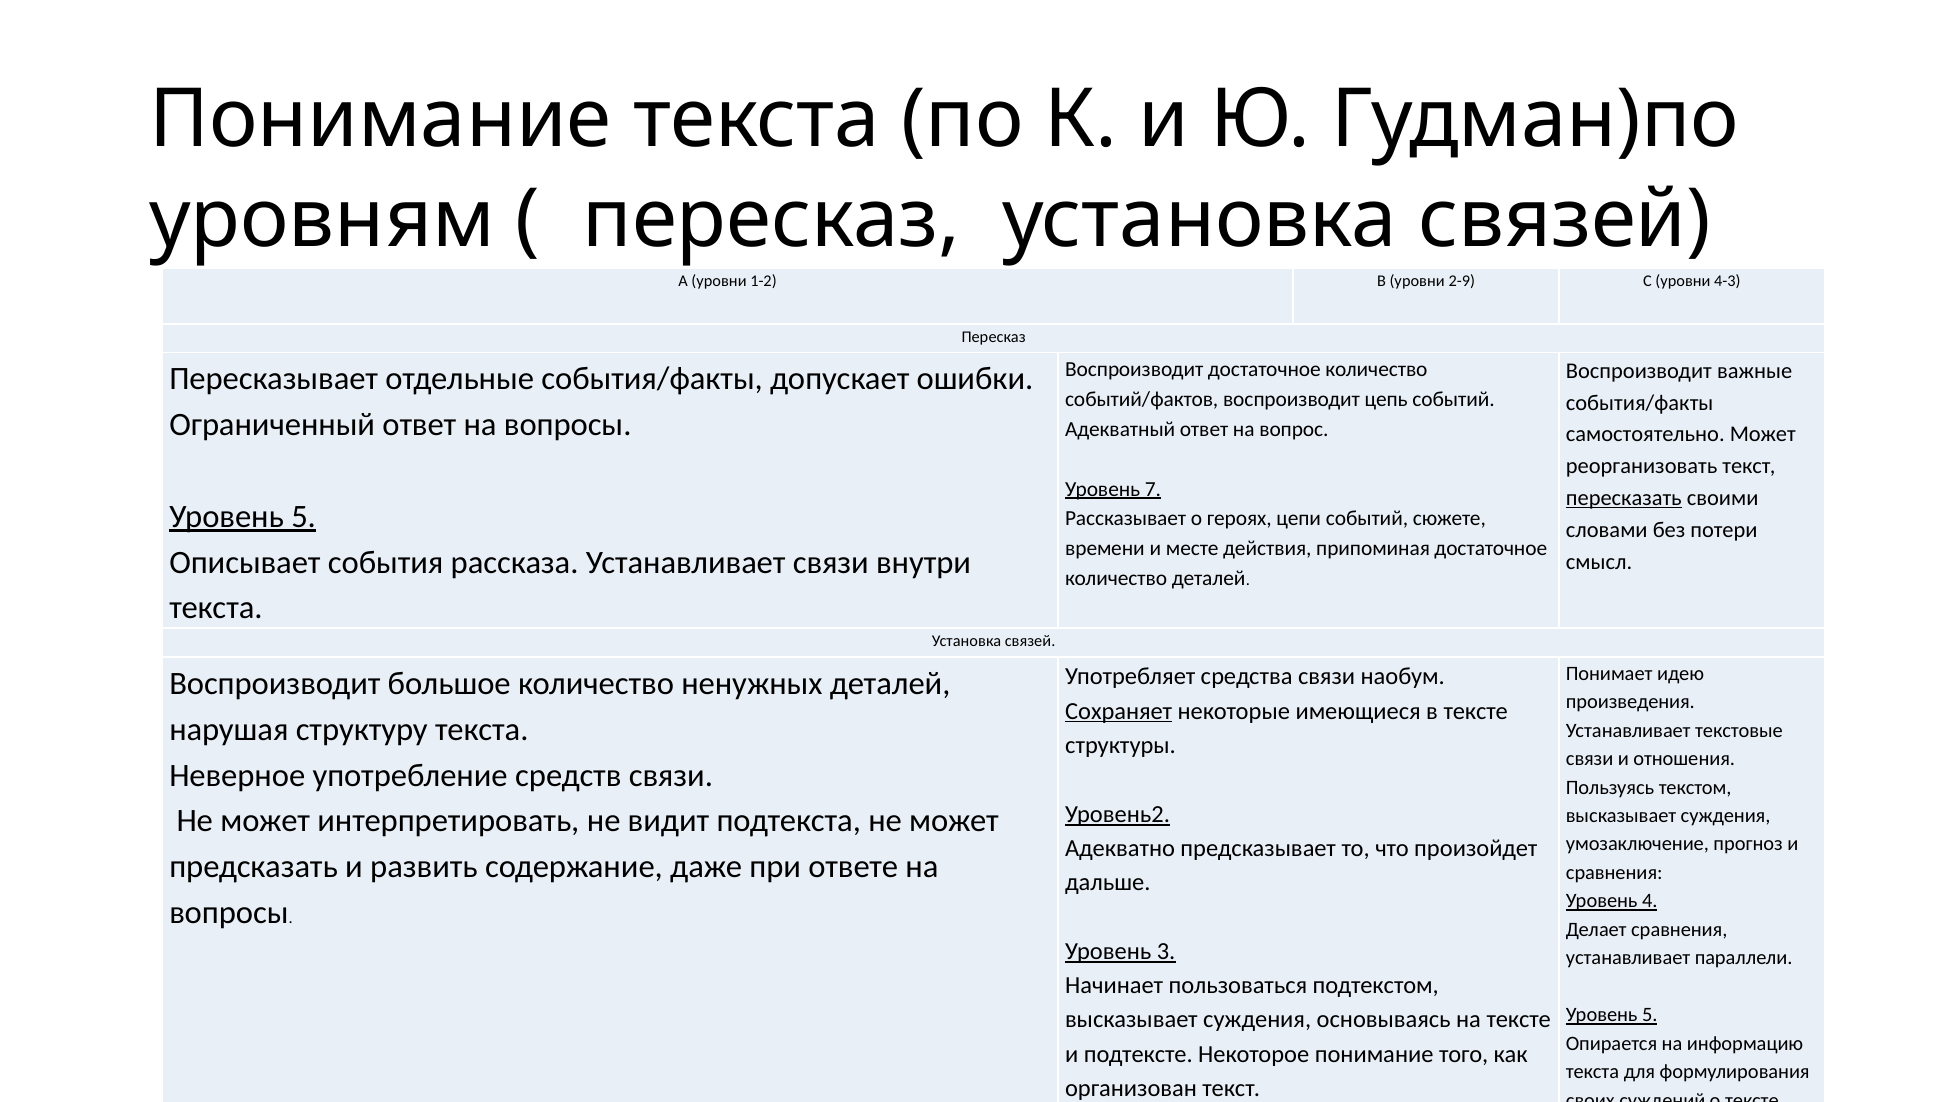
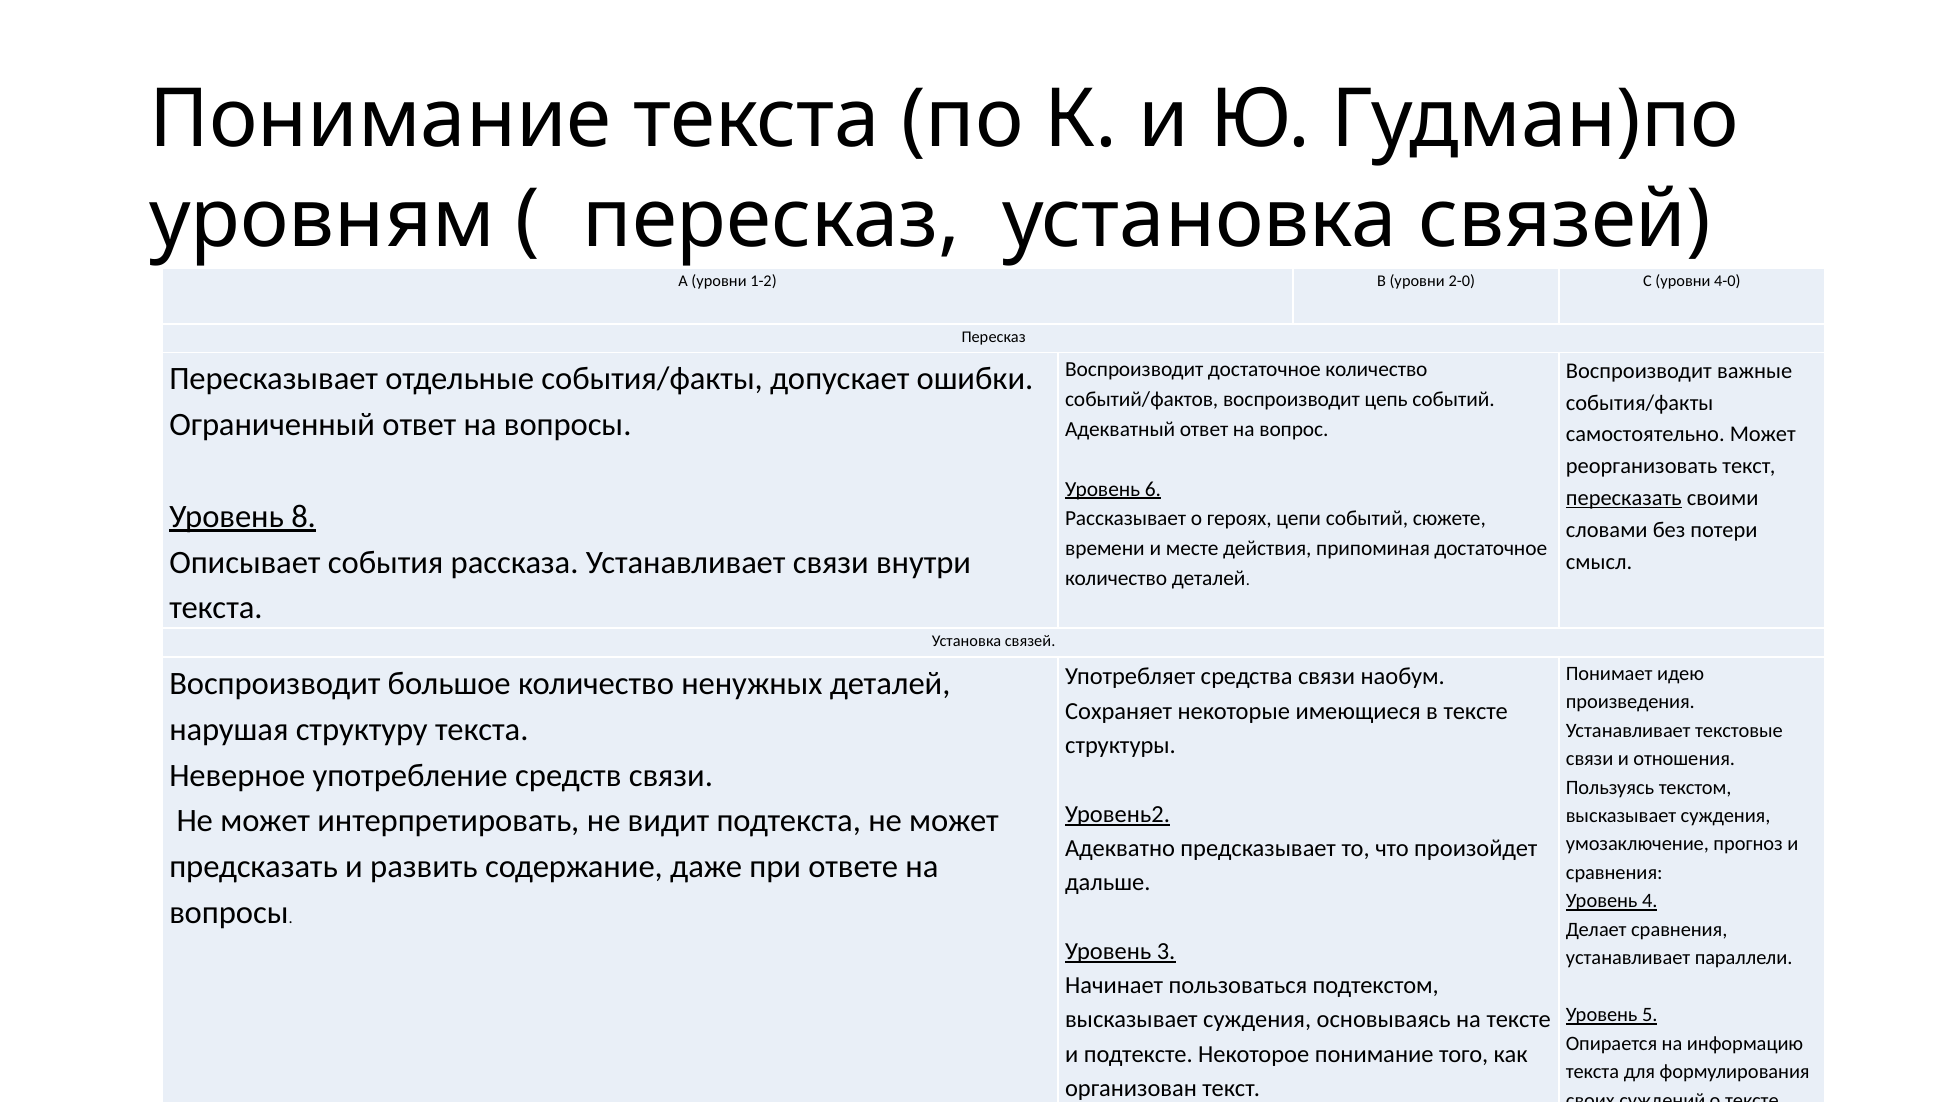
2-9: 2-9 -> 2-0
4-3: 4-3 -> 4-0
7: 7 -> 6
5 at (304, 517): 5 -> 8
Сохраняет underline: present -> none
